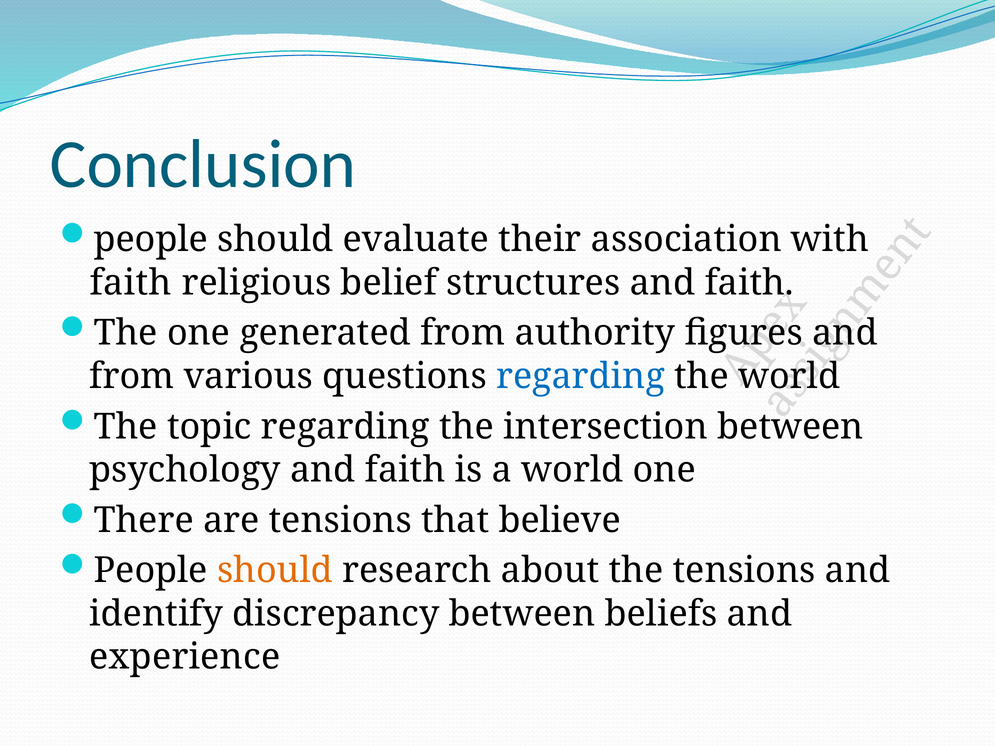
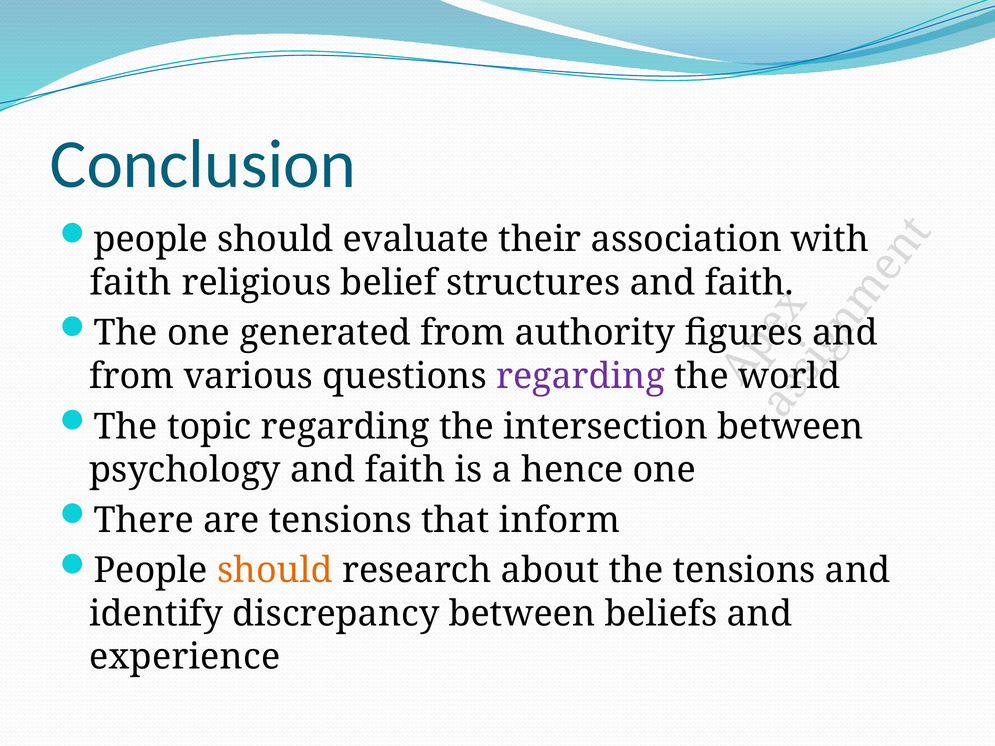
regarding at (581, 376) colour: blue -> purple
a world: world -> hence
believe: believe -> inform
